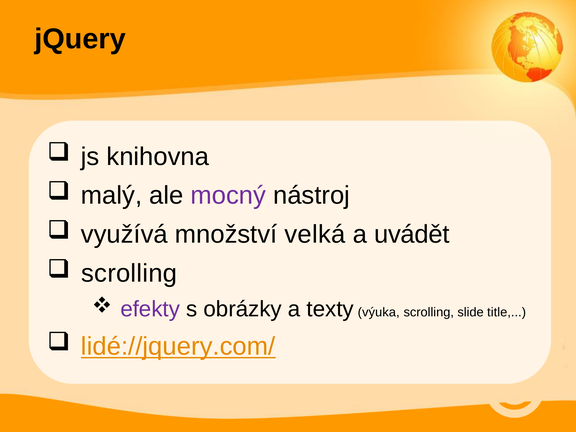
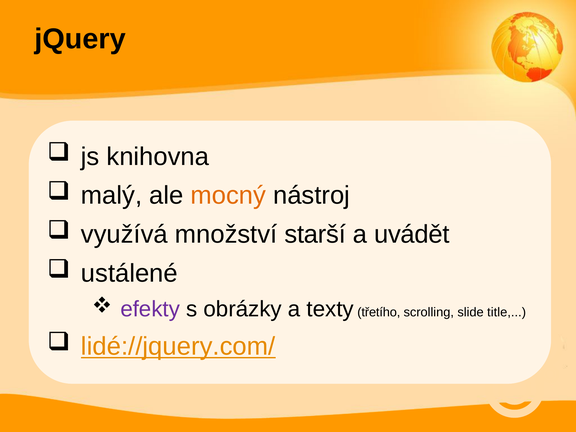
mocný colour: purple -> orange
velká: velká -> starší
scrolling at (129, 273): scrolling -> ustálené
výuka: výuka -> třetího
